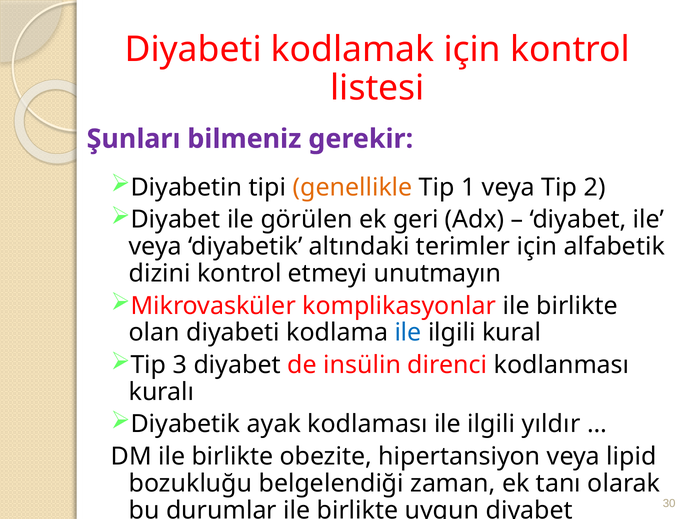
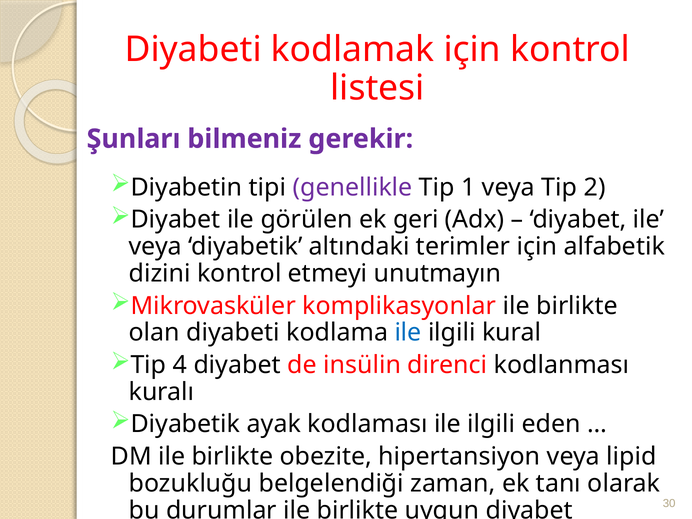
genellikle colour: orange -> purple
3: 3 -> 4
yıldır: yıldır -> eden
